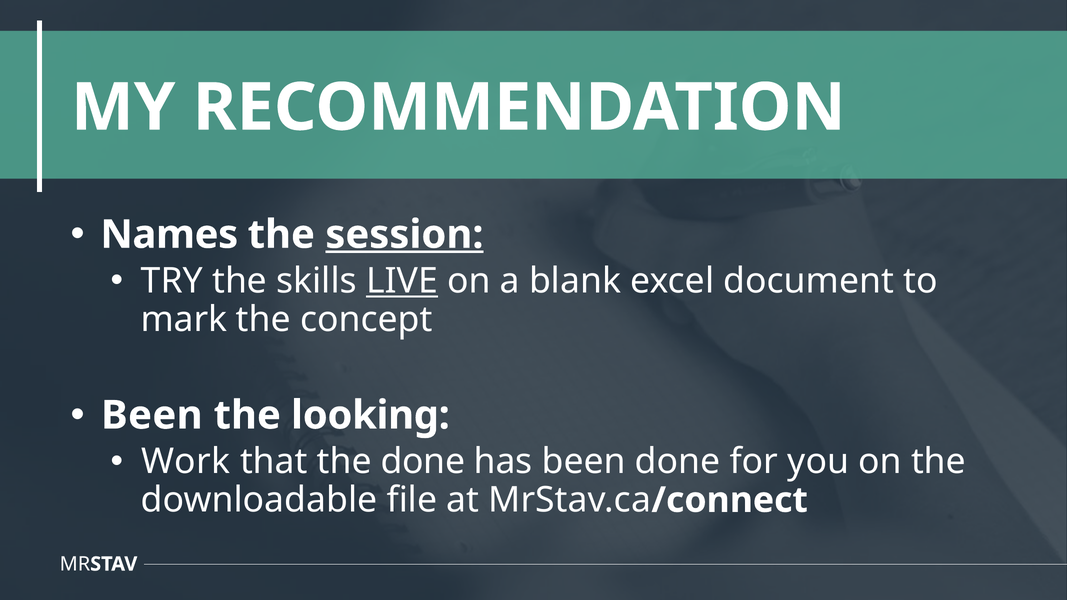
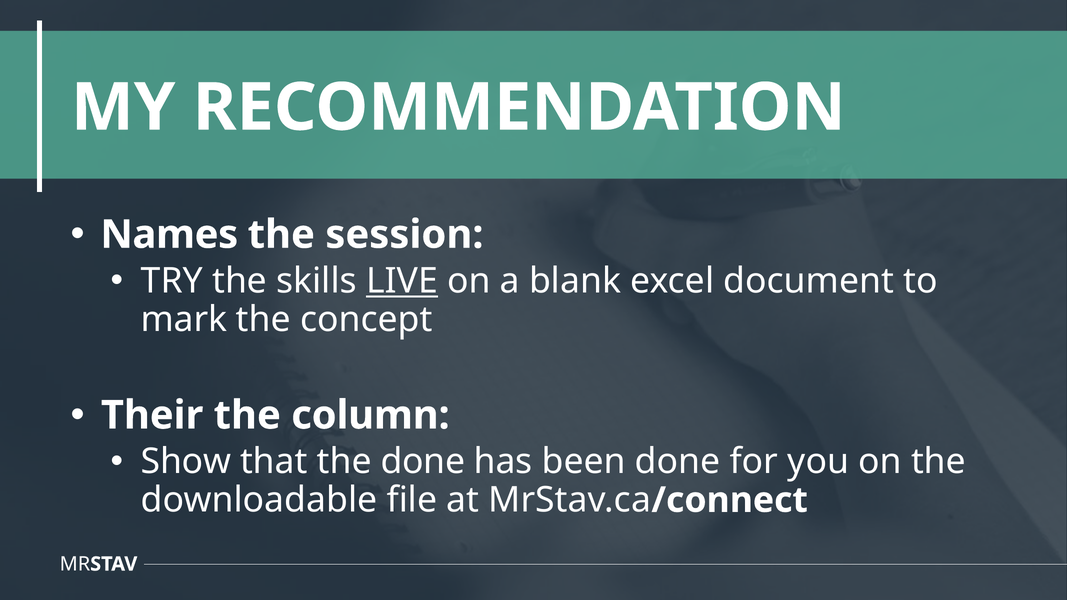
session underline: present -> none
Been at (152, 415): Been -> Their
looking: looking -> column
Work: Work -> Show
